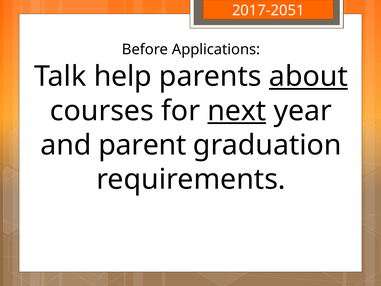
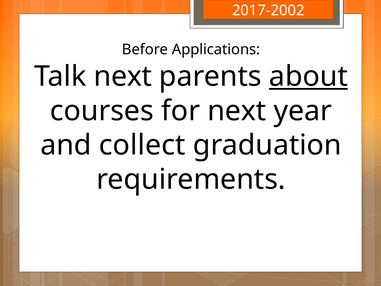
2017-2051: 2017-2051 -> 2017-2002
Talk help: help -> next
next at (237, 111) underline: present -> none
parent: parent -> collect
